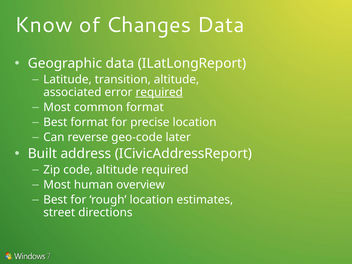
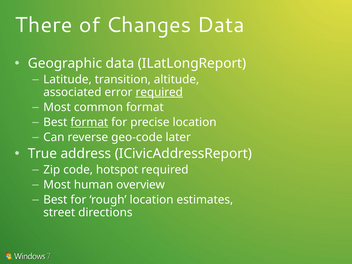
Know: Know -> There
format at (89, 122) underline: none -> present
Built: Built -> True
code altitude: altitude -> hotspot
